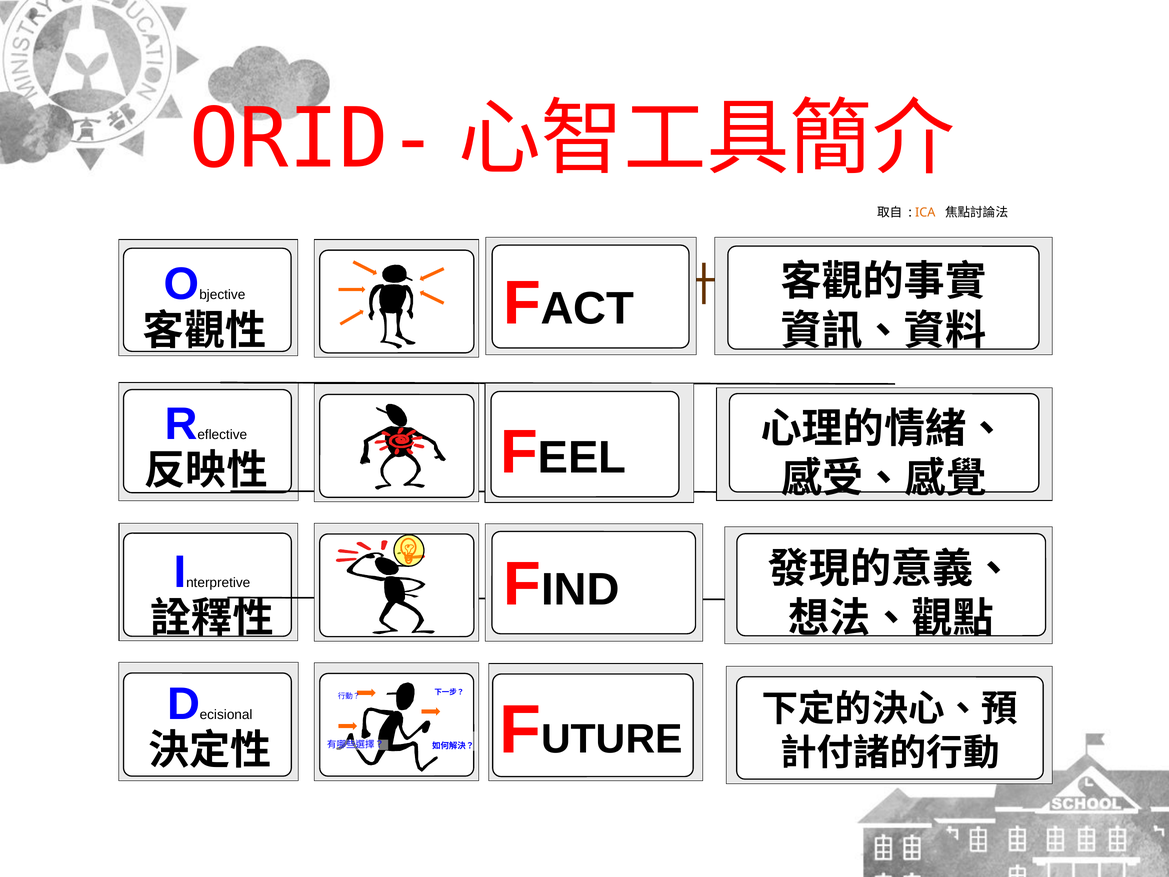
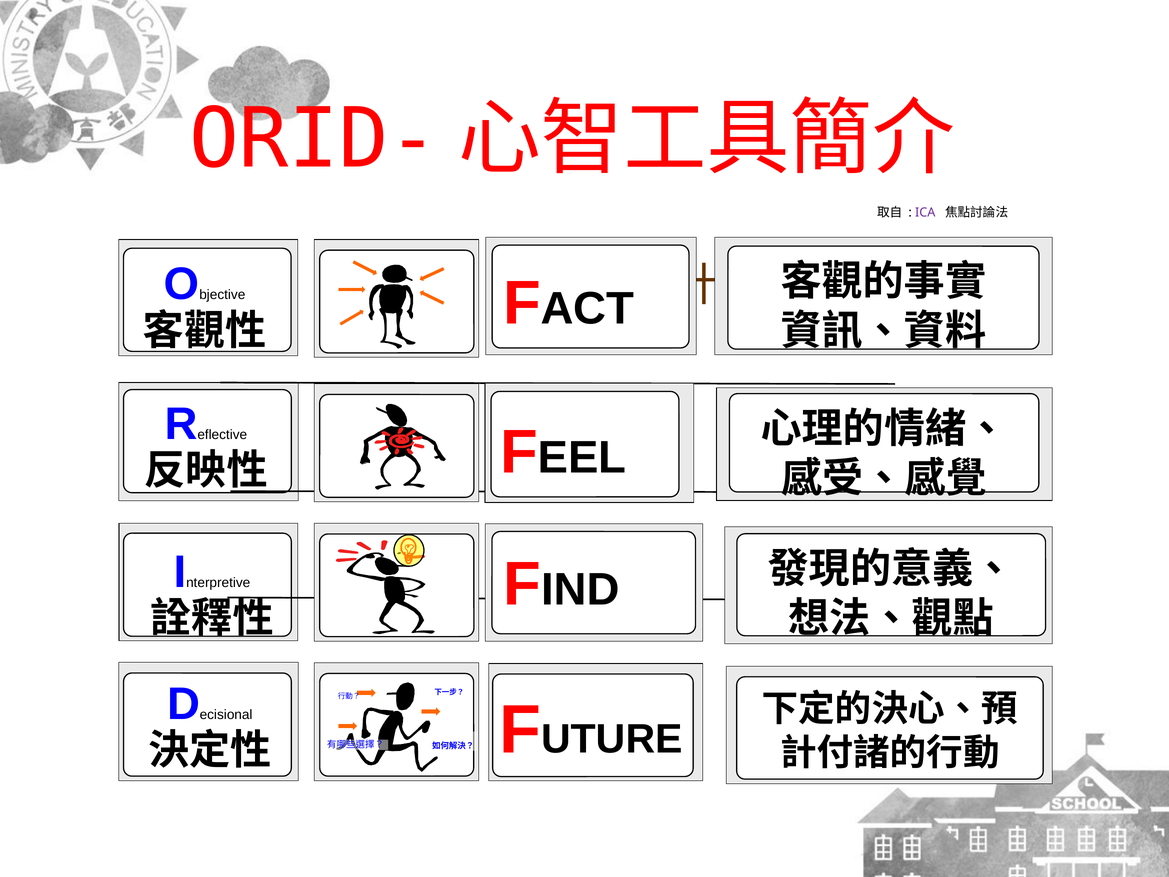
ICA colour: orange -> purple
